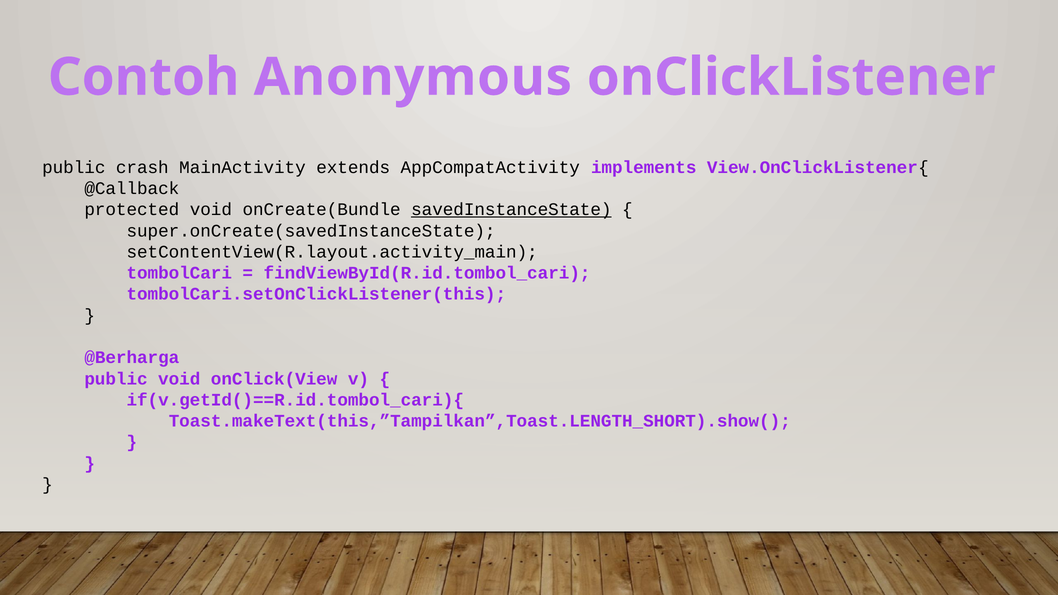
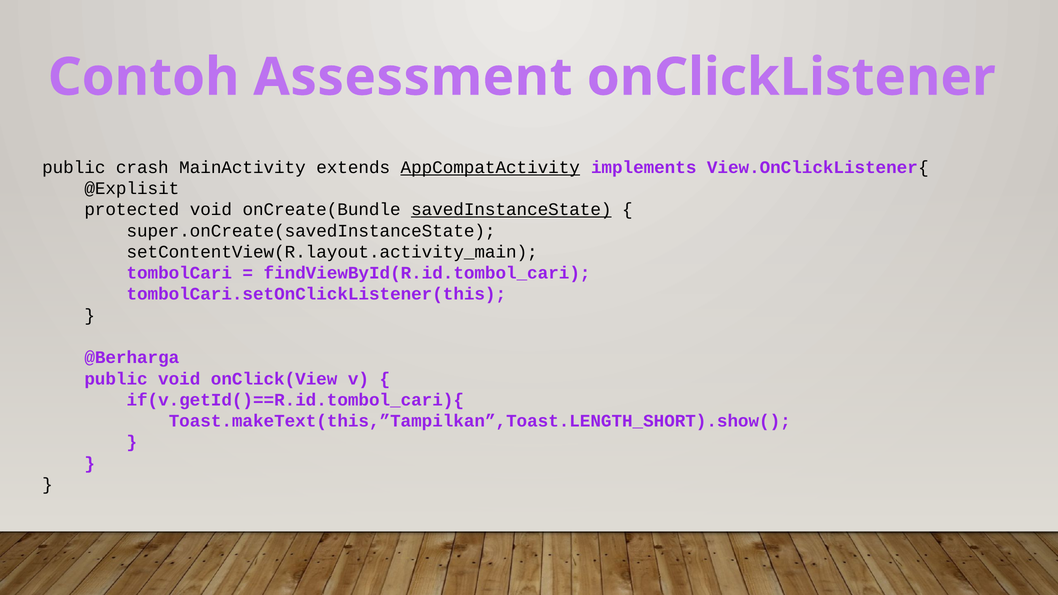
Anonymous: Anonymous -> Assessment
AppCompatActivity underline: none -> present
@Callback: @Callback -> @Explisit
